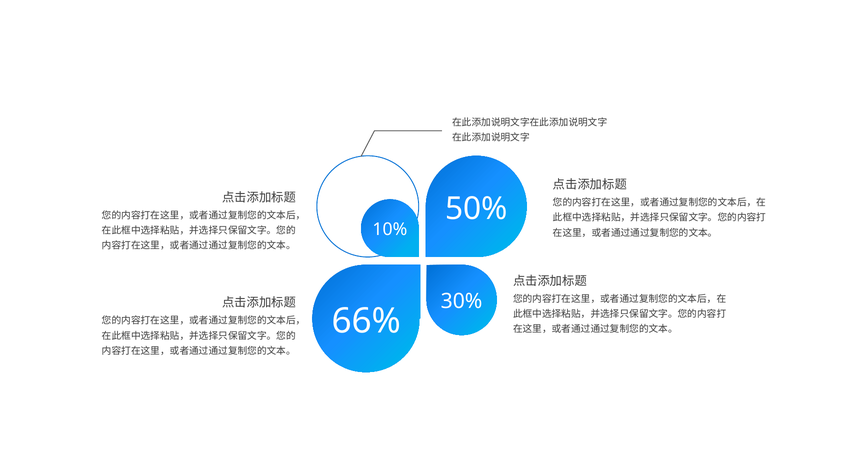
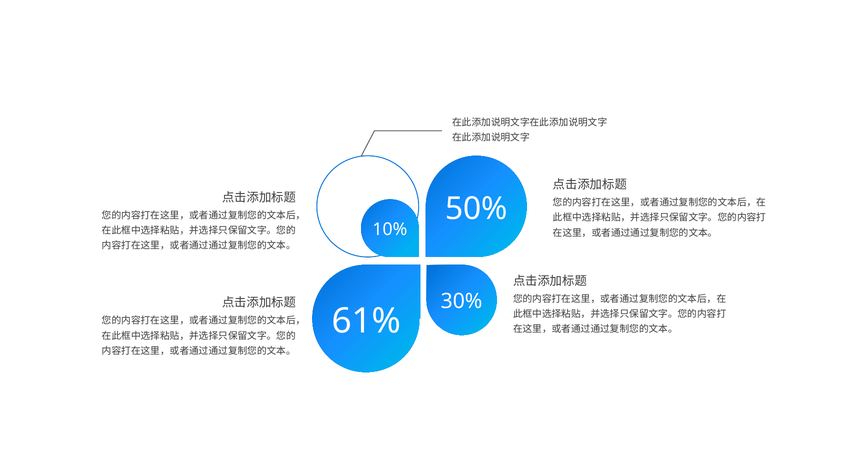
66%: 66% -> 61%
